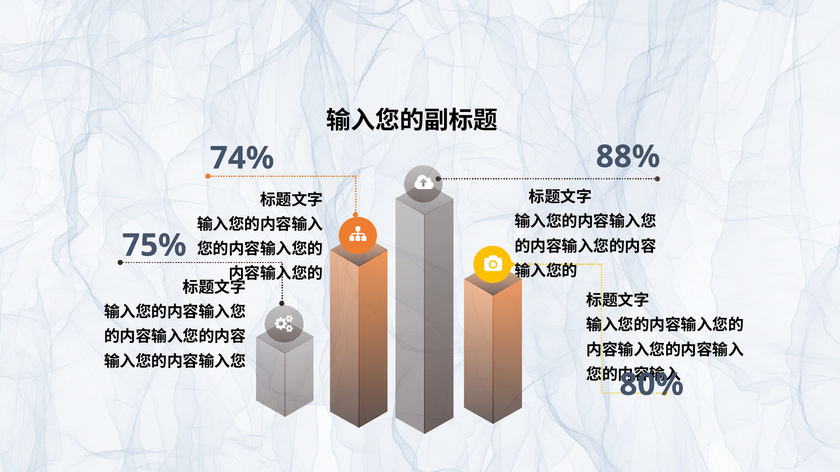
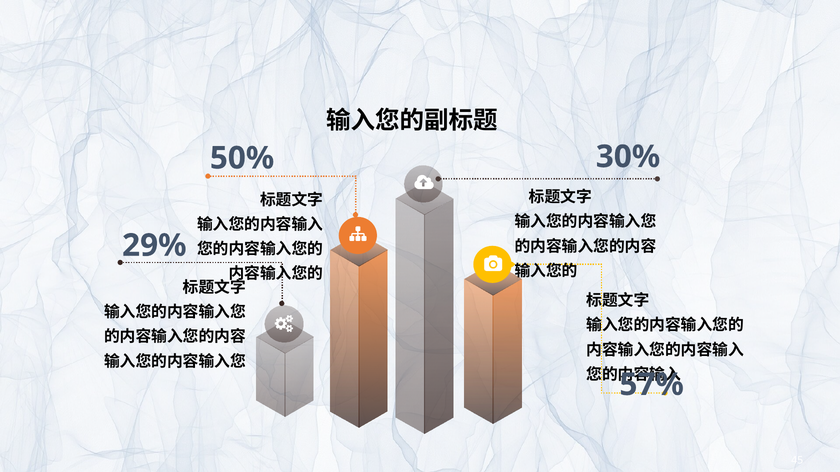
88%: 88% -> 30%
74%: 74% -> 50%
75%: 75% -> 29%
80%: 80% -> 57%
